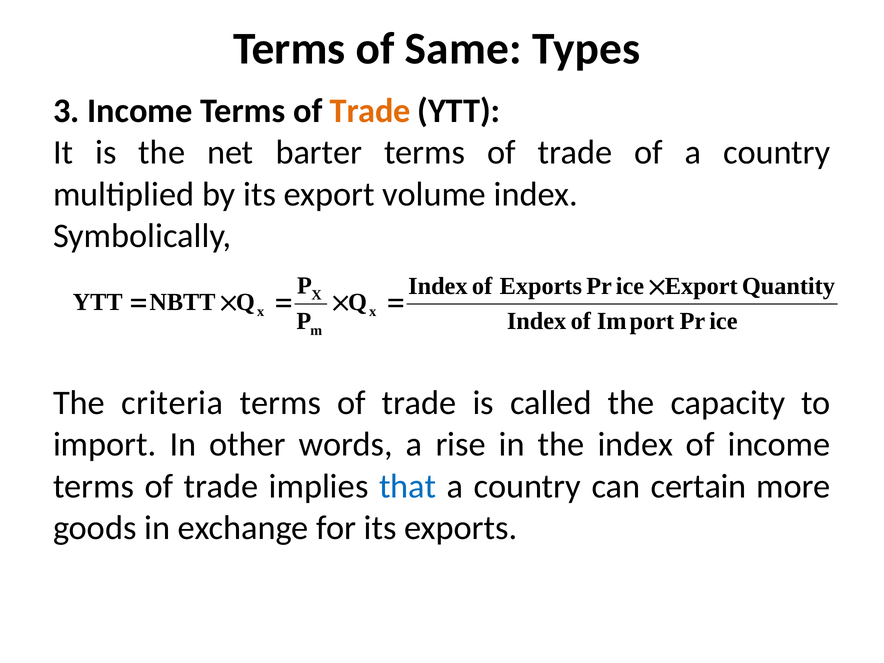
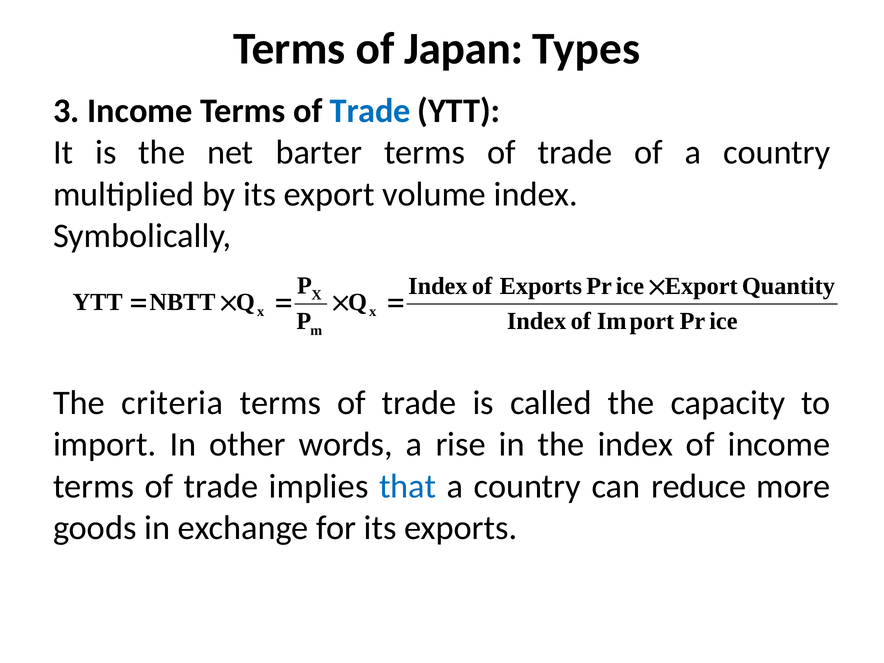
Same: Same -> Japan
Trade at (370, 111) colour: orange -> blue
certain: certain -> reduce
